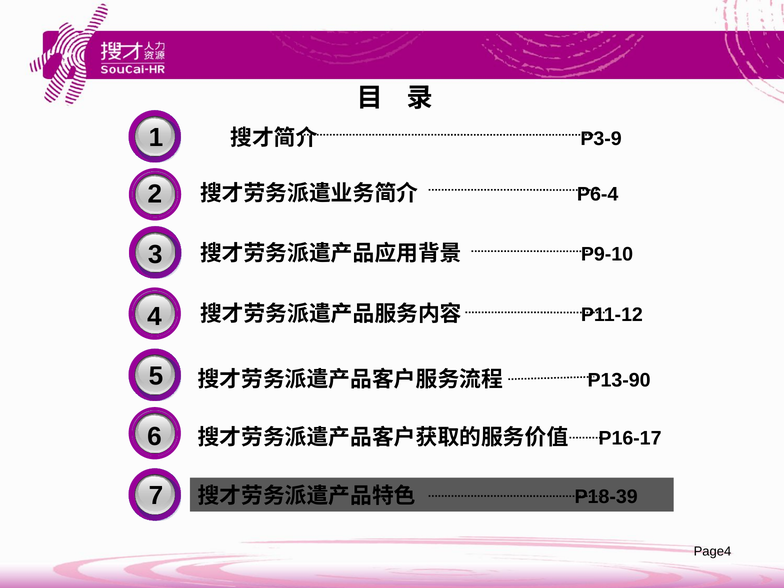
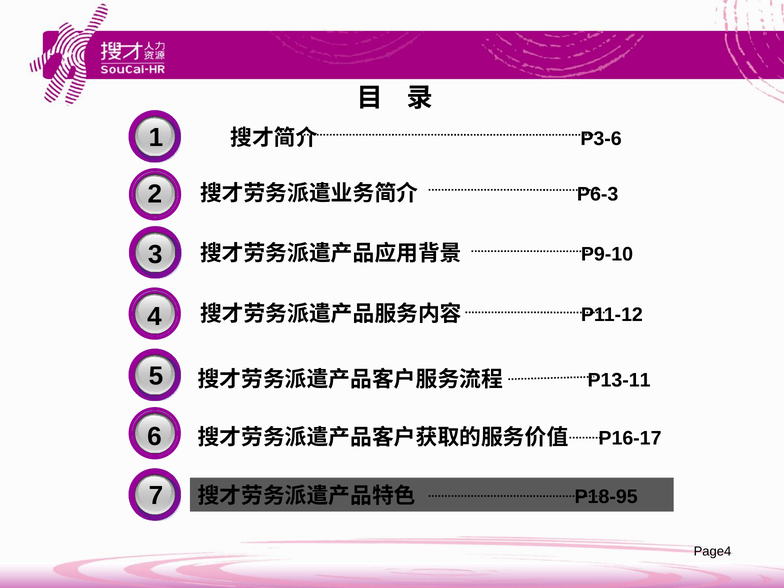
P3-9: P3-9 -> P3-6
P6-4: P6-4 -> P6-3
P13-90: P13-90 -> P13-11
P18-39: P18-39 -> P18-95
